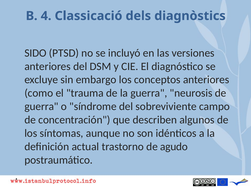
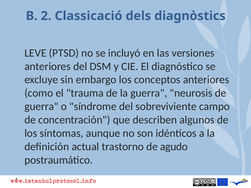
4: 4 -> 2
SIDO: SIDO -> LEVE
